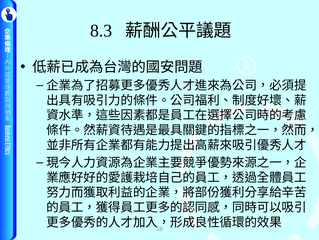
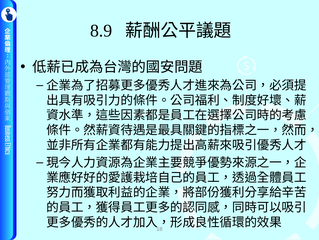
8.3: 8.3 -> 8.9
